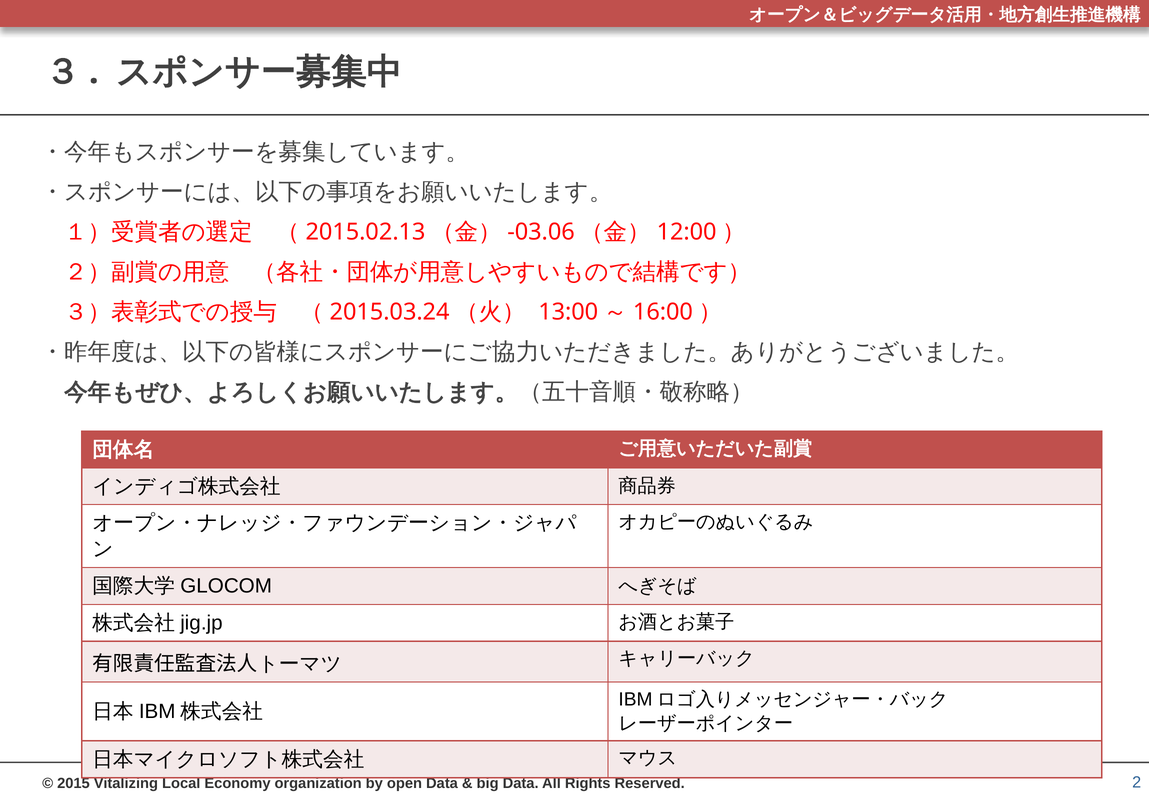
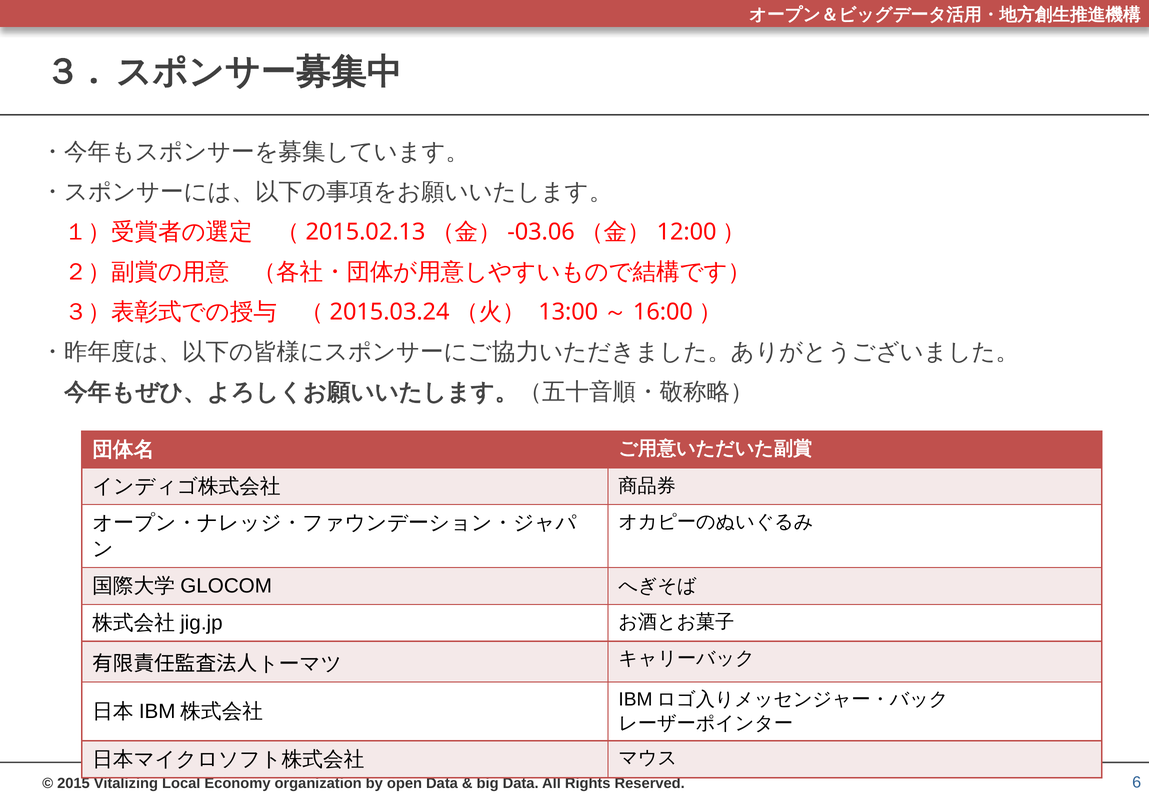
2: 2 -> 6
